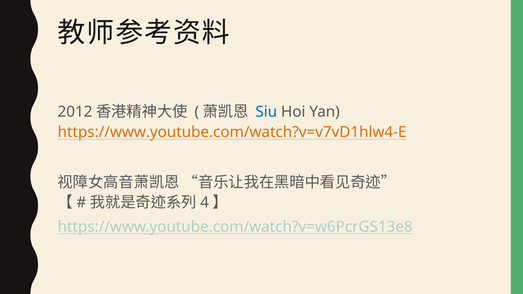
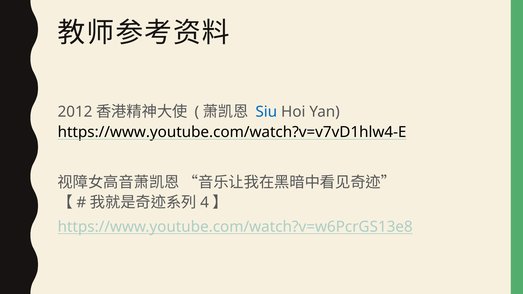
https://www.youtube.com/watch?v=v7vD1hlw4-E colour: orange -> black
